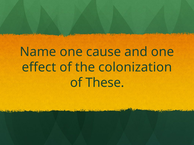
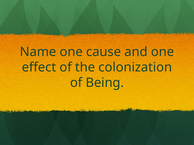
These: These -> Being
